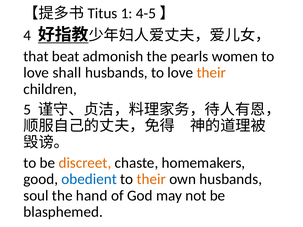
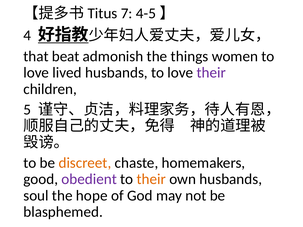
1: 1 -> 7
pearls: pearls -> things
shall: shall -> lived
their at (211, 73) colour: orange -> purple
obedient colour: blue -> purple
hand: hand -> hope
